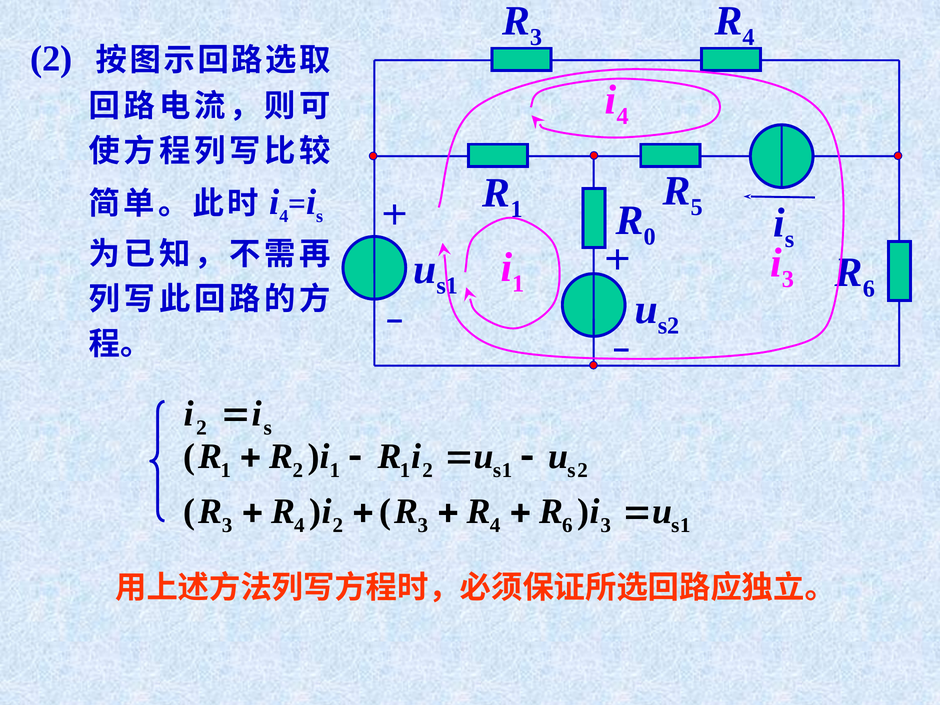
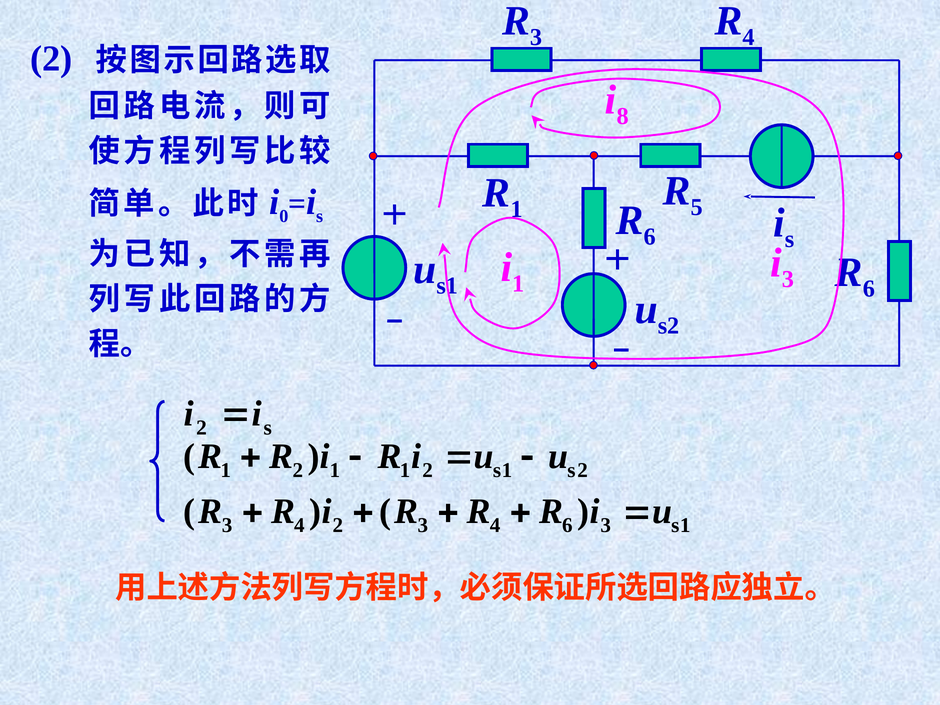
4 at (623, 116): 4 -> 8
4 at (284, 216): 4 -> 0
0 at (650, 237): 0 -> 6
